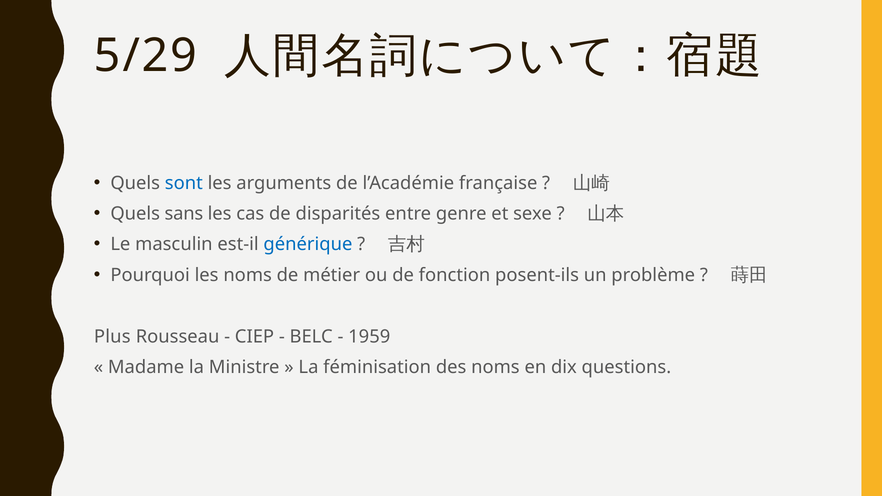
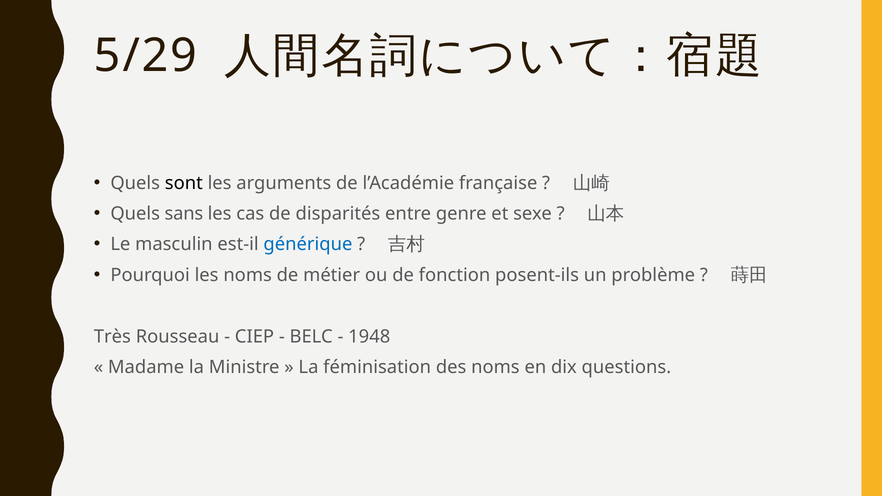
sont colour: blue -> black
Plus: Plus -> Très
1959: 1959 -> 1948
